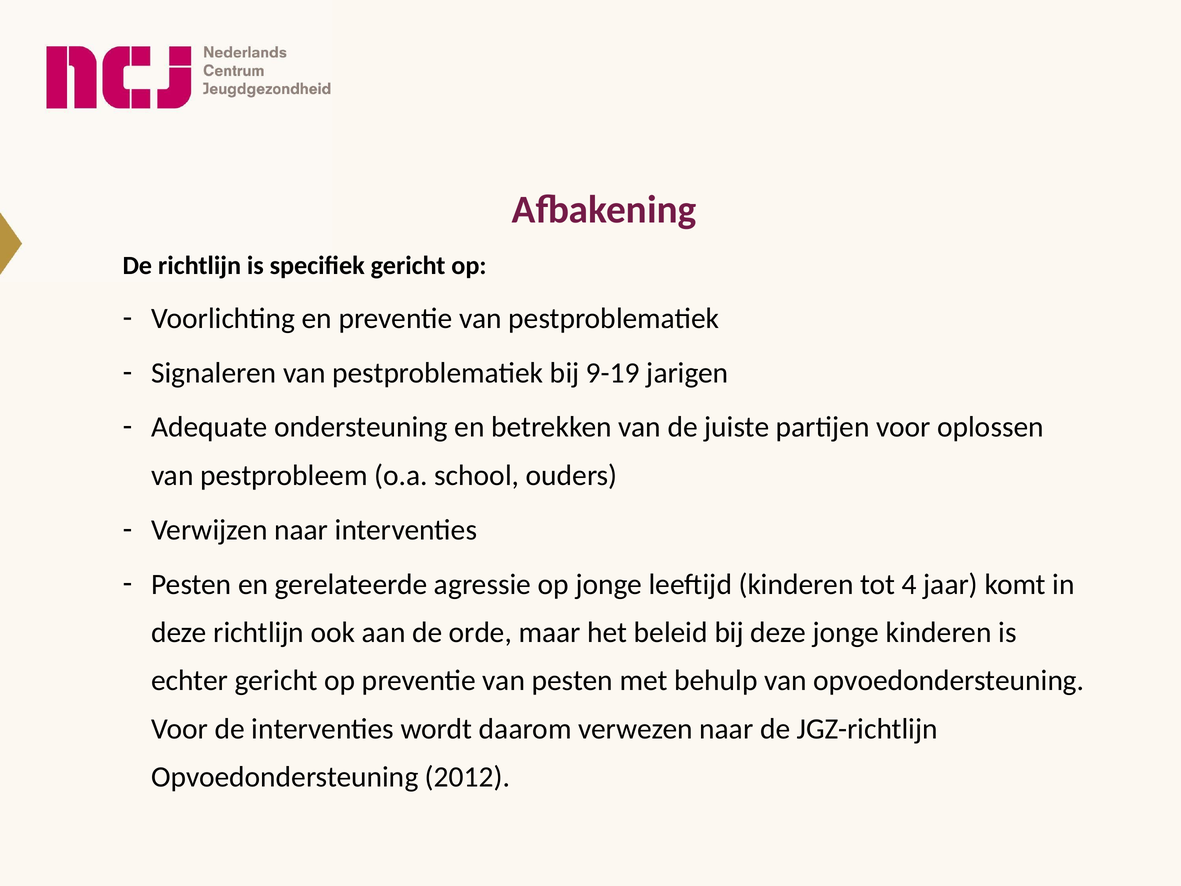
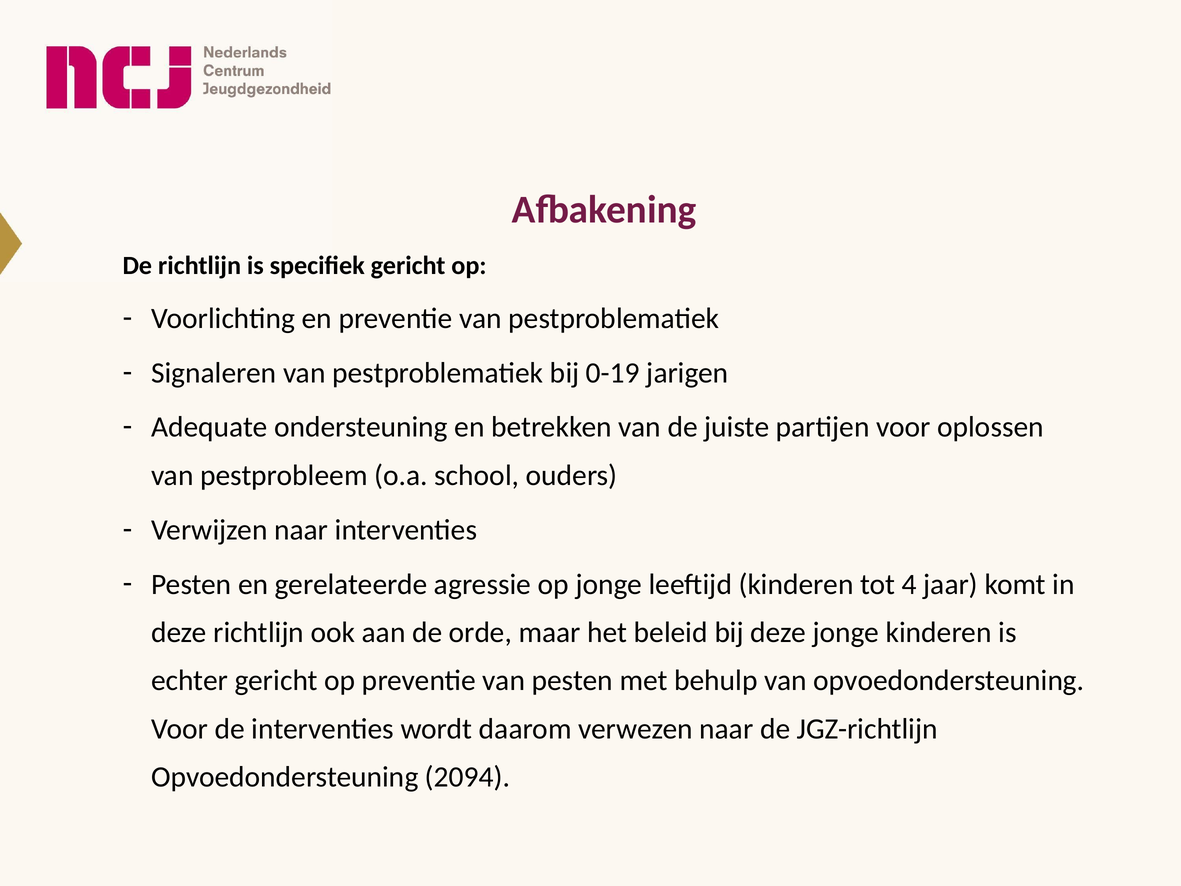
9-19: 9-19 -> 0-19
2012: 2012 -> 2094
